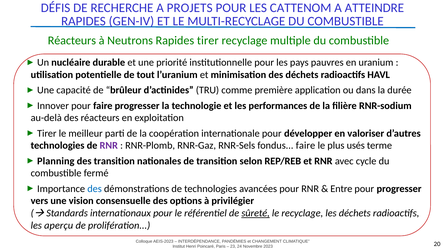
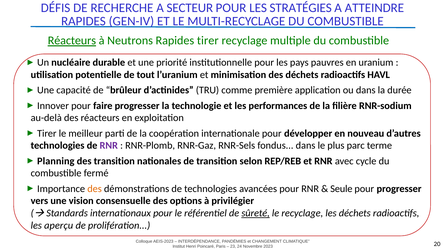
PROJETS: PROJETS -> SECTEUR
CATTENOM: CATTENOM -> STRATÉGIES
Réacteurs at (72, 41) underline: none -> present
valoriser: valoriser -> nouveau
fondus faire: faire -> dans
usés: usés -> parc
des at (95, 189) colour: blue -> orange
Entre: Entre -> Seule
